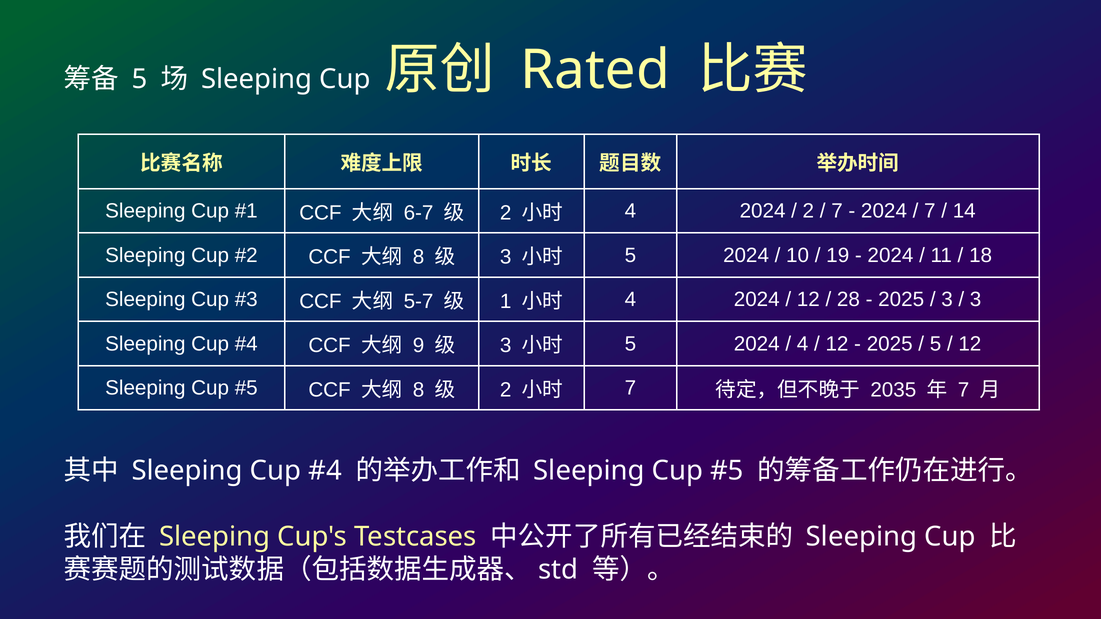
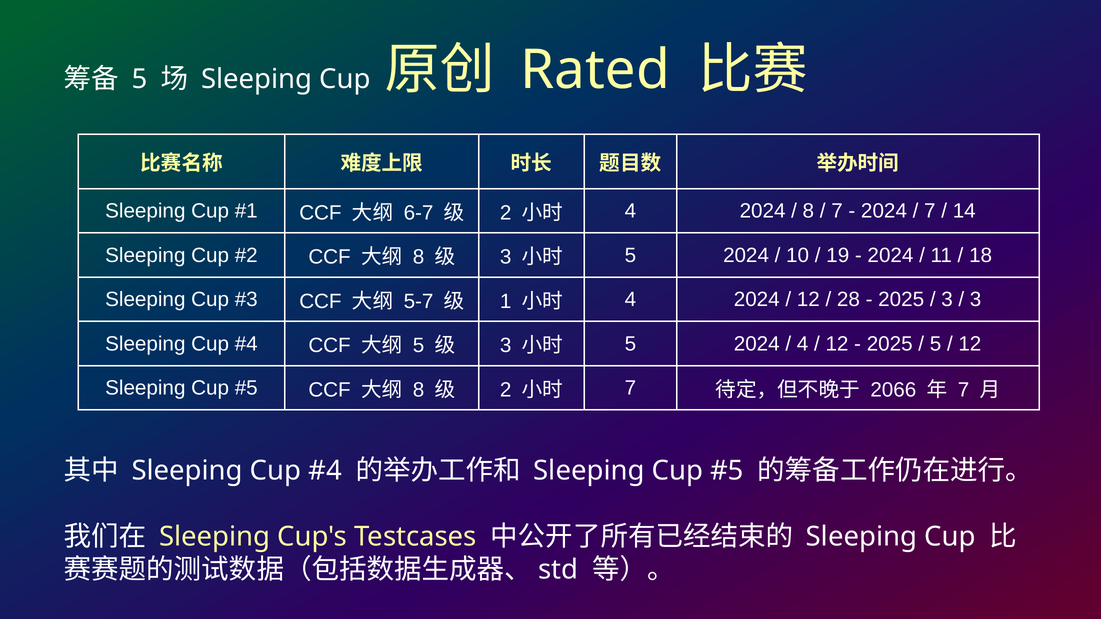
2 at (808, 211): 2 -> 8
9 at (419, 346): 9 -> 5
2035: 2035 -> 2066
